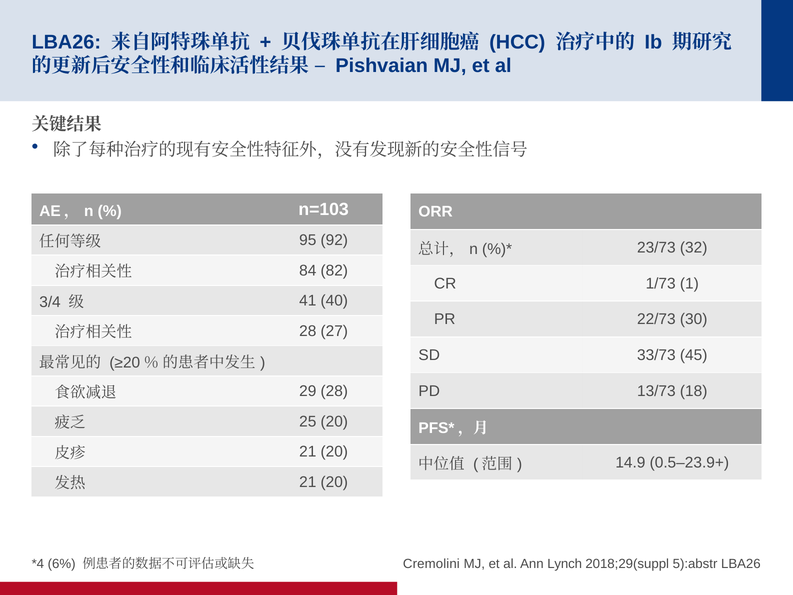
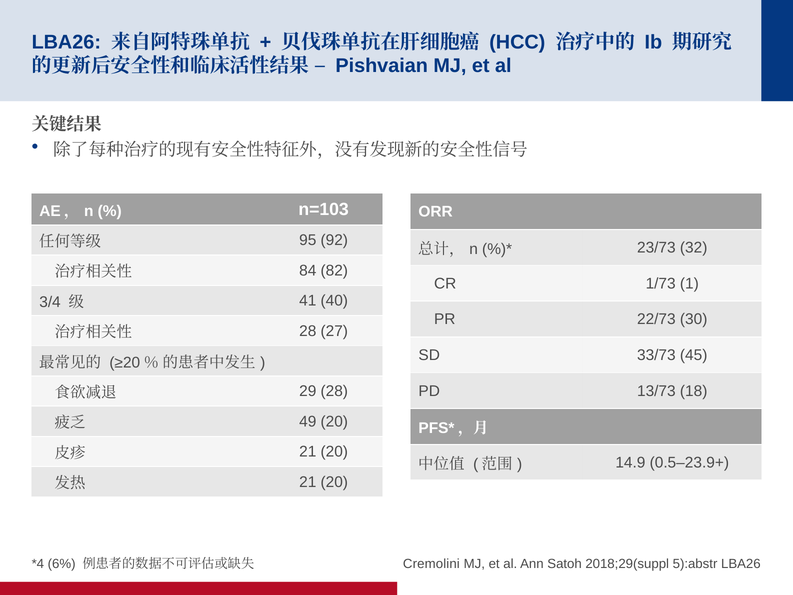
25: 25 -> 49
Lynch: Lynch -> Satoh
